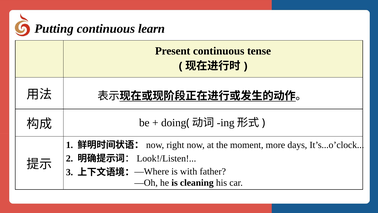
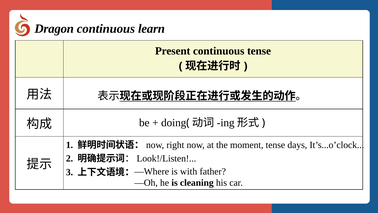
Putting: Putting -> Dragon
moment more: more -> tense
